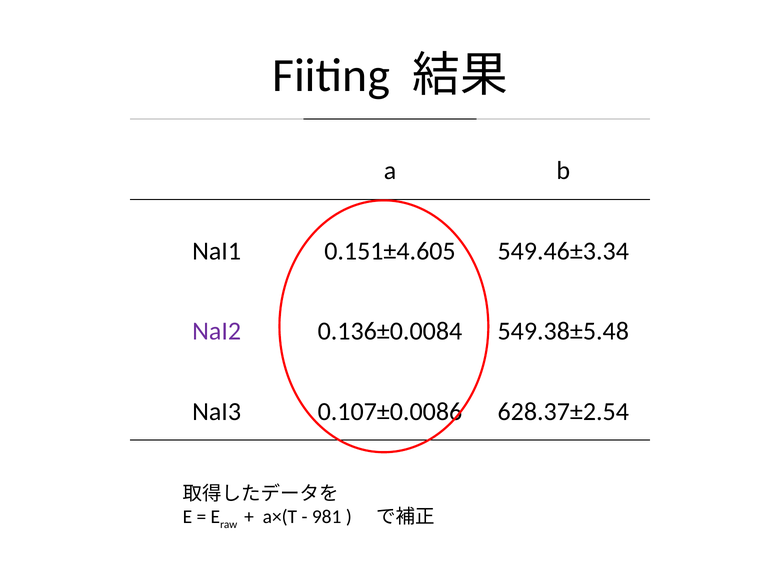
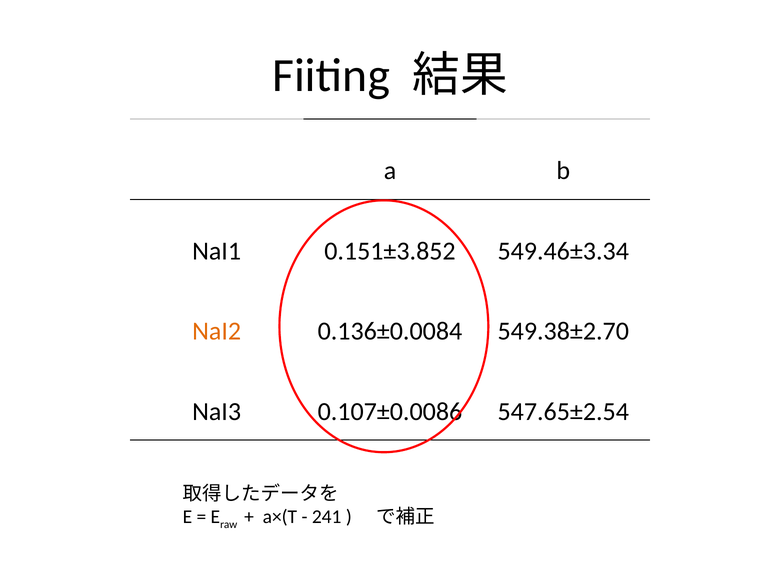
0.151±4.605: 0.151±4.605 -> 0.151±3.852
NaI2 colour: purple -> orange
549.38±5.48: 549.38±5.48 -> 549.38±2.70
628.37±2.54: 628.37±2.54 -> 547.65±2.54
981: 981 -> 241
